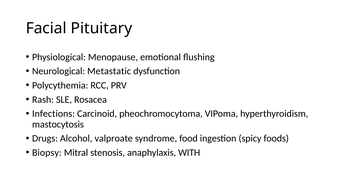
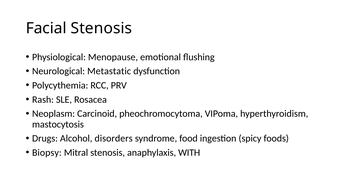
Facial Pituitary: Pituitary -> Stenosis
Infections: Infections -> Neoplasm
valproate: valproate -> disorders
